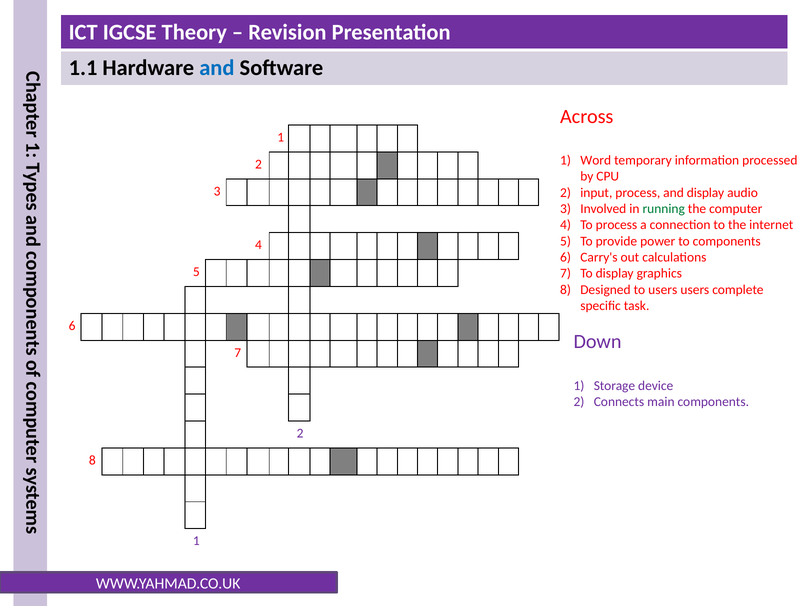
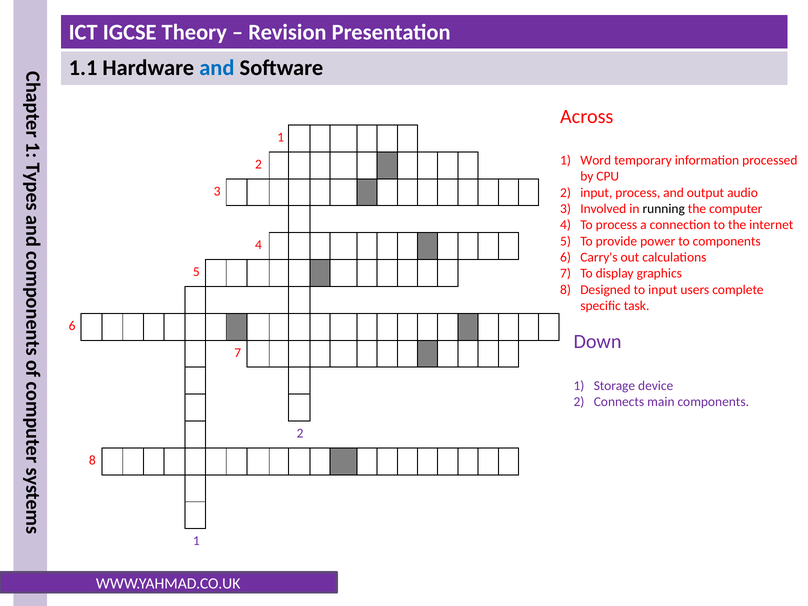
and display: display -> output
running colour: green -> black
to users: users -> input
